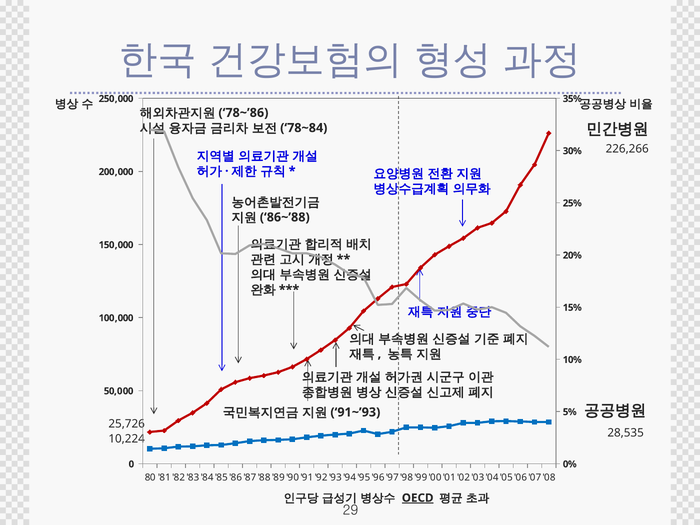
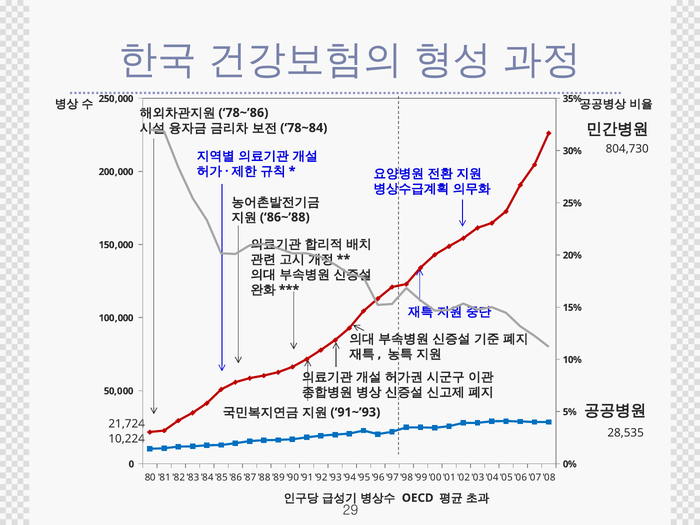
226,266: 226,266 -> 804,730
25,726: 25,726 -> 21,724
OECD underline: present -> none
